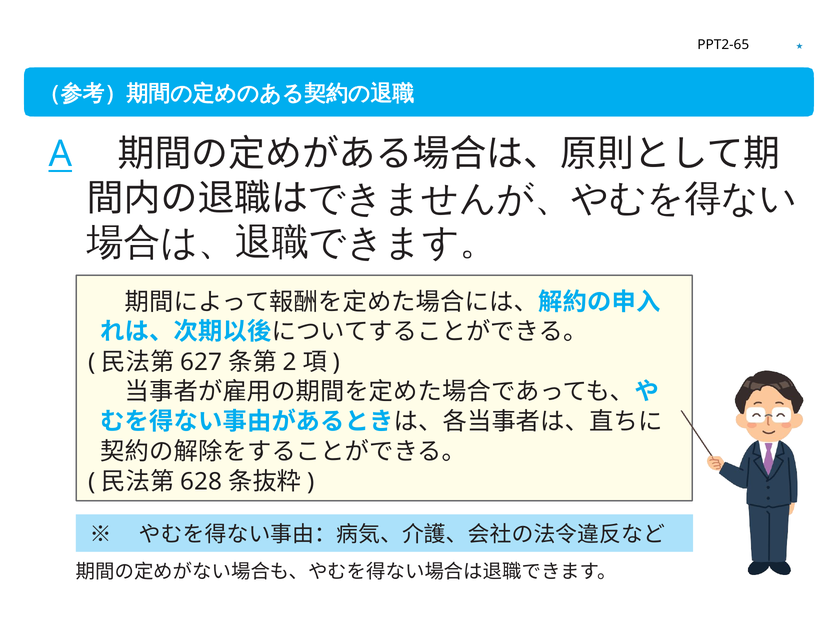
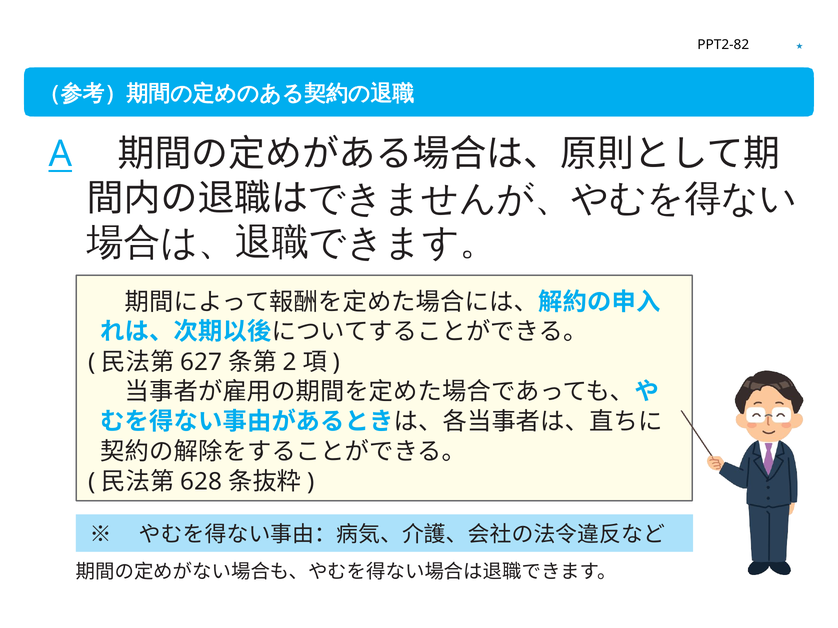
PPT2-65: PPT2-65 -> PPT2-82
